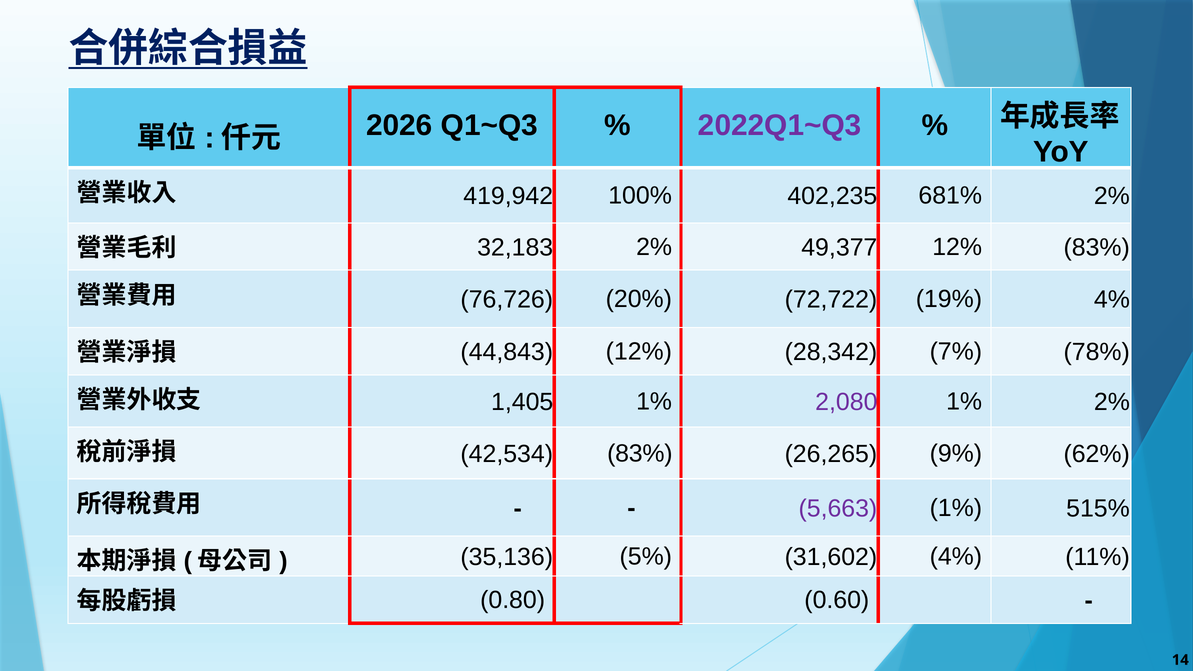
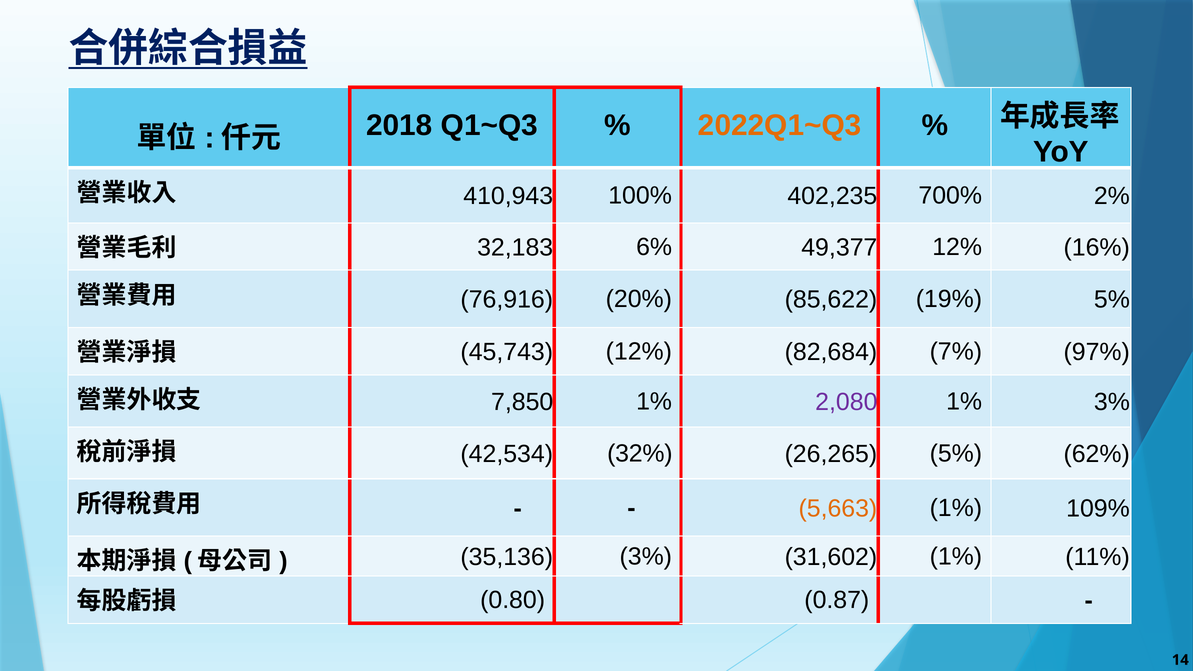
2026: 2026 -> 2018
2022Q1~Q3 colour: purple -> orange
419,942: 419,942 -> 410,943
681%: 681% -> 700%
32,183 2%: 2% -> 6%
12% 83%: 83% -> 16%
76,726: 76,726 -> 76,916
72,722: 72,722 -> 85,622
19% 4%: 4% -> 5%
44,843: 44,843 -> 45,743
28,342: 28,342 -> 82,684
78%: 78% -> 97%
1,405: 1,405 -> 7,850
1% 2%: 2% -> 3%
42,534 83%: 83% -> 32%
26,265 9%: 9% -> 5%
5,663 colour: purple -> orange
515%: 515% -> 109%
35,136 5%: 5% -> 3%
31,602 4%: 4% -> 1%
0.60: 0.60 -> 0.87
